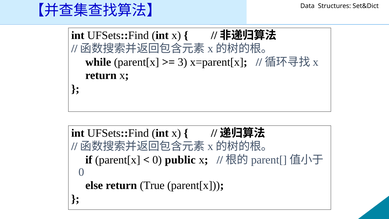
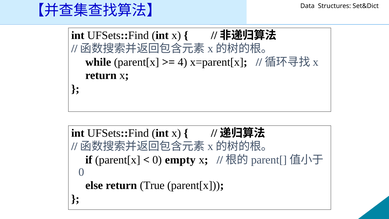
3: 3 -> 4
public: public -> empty
